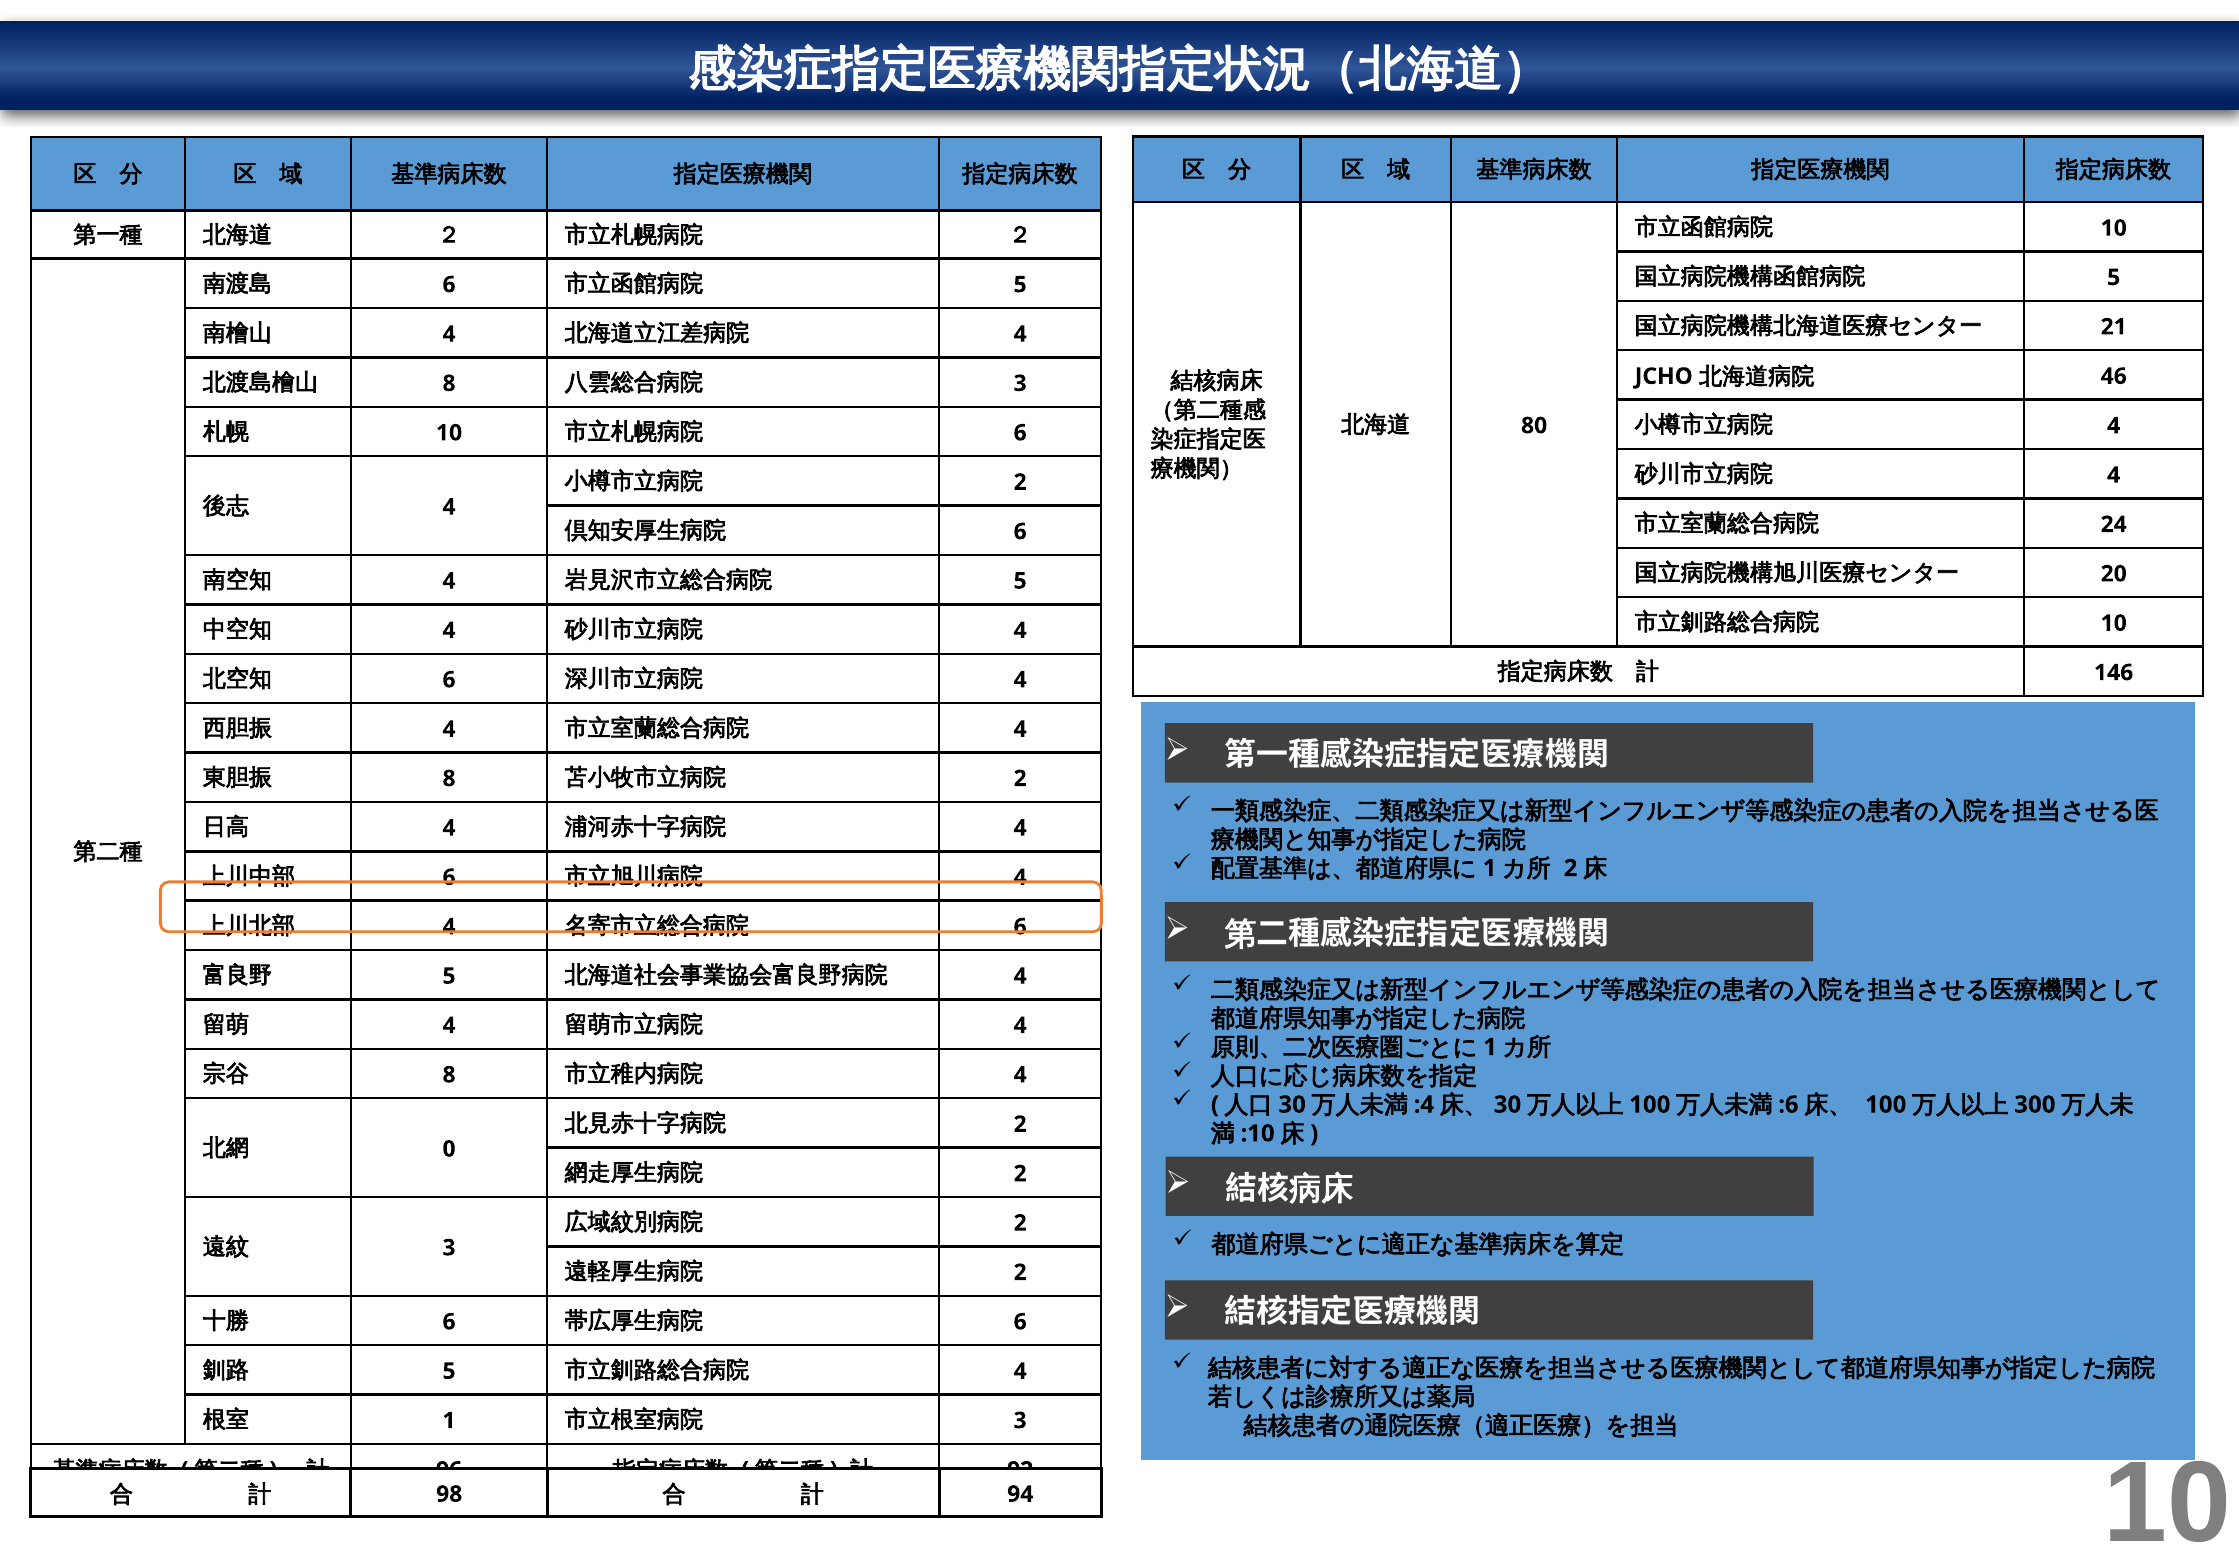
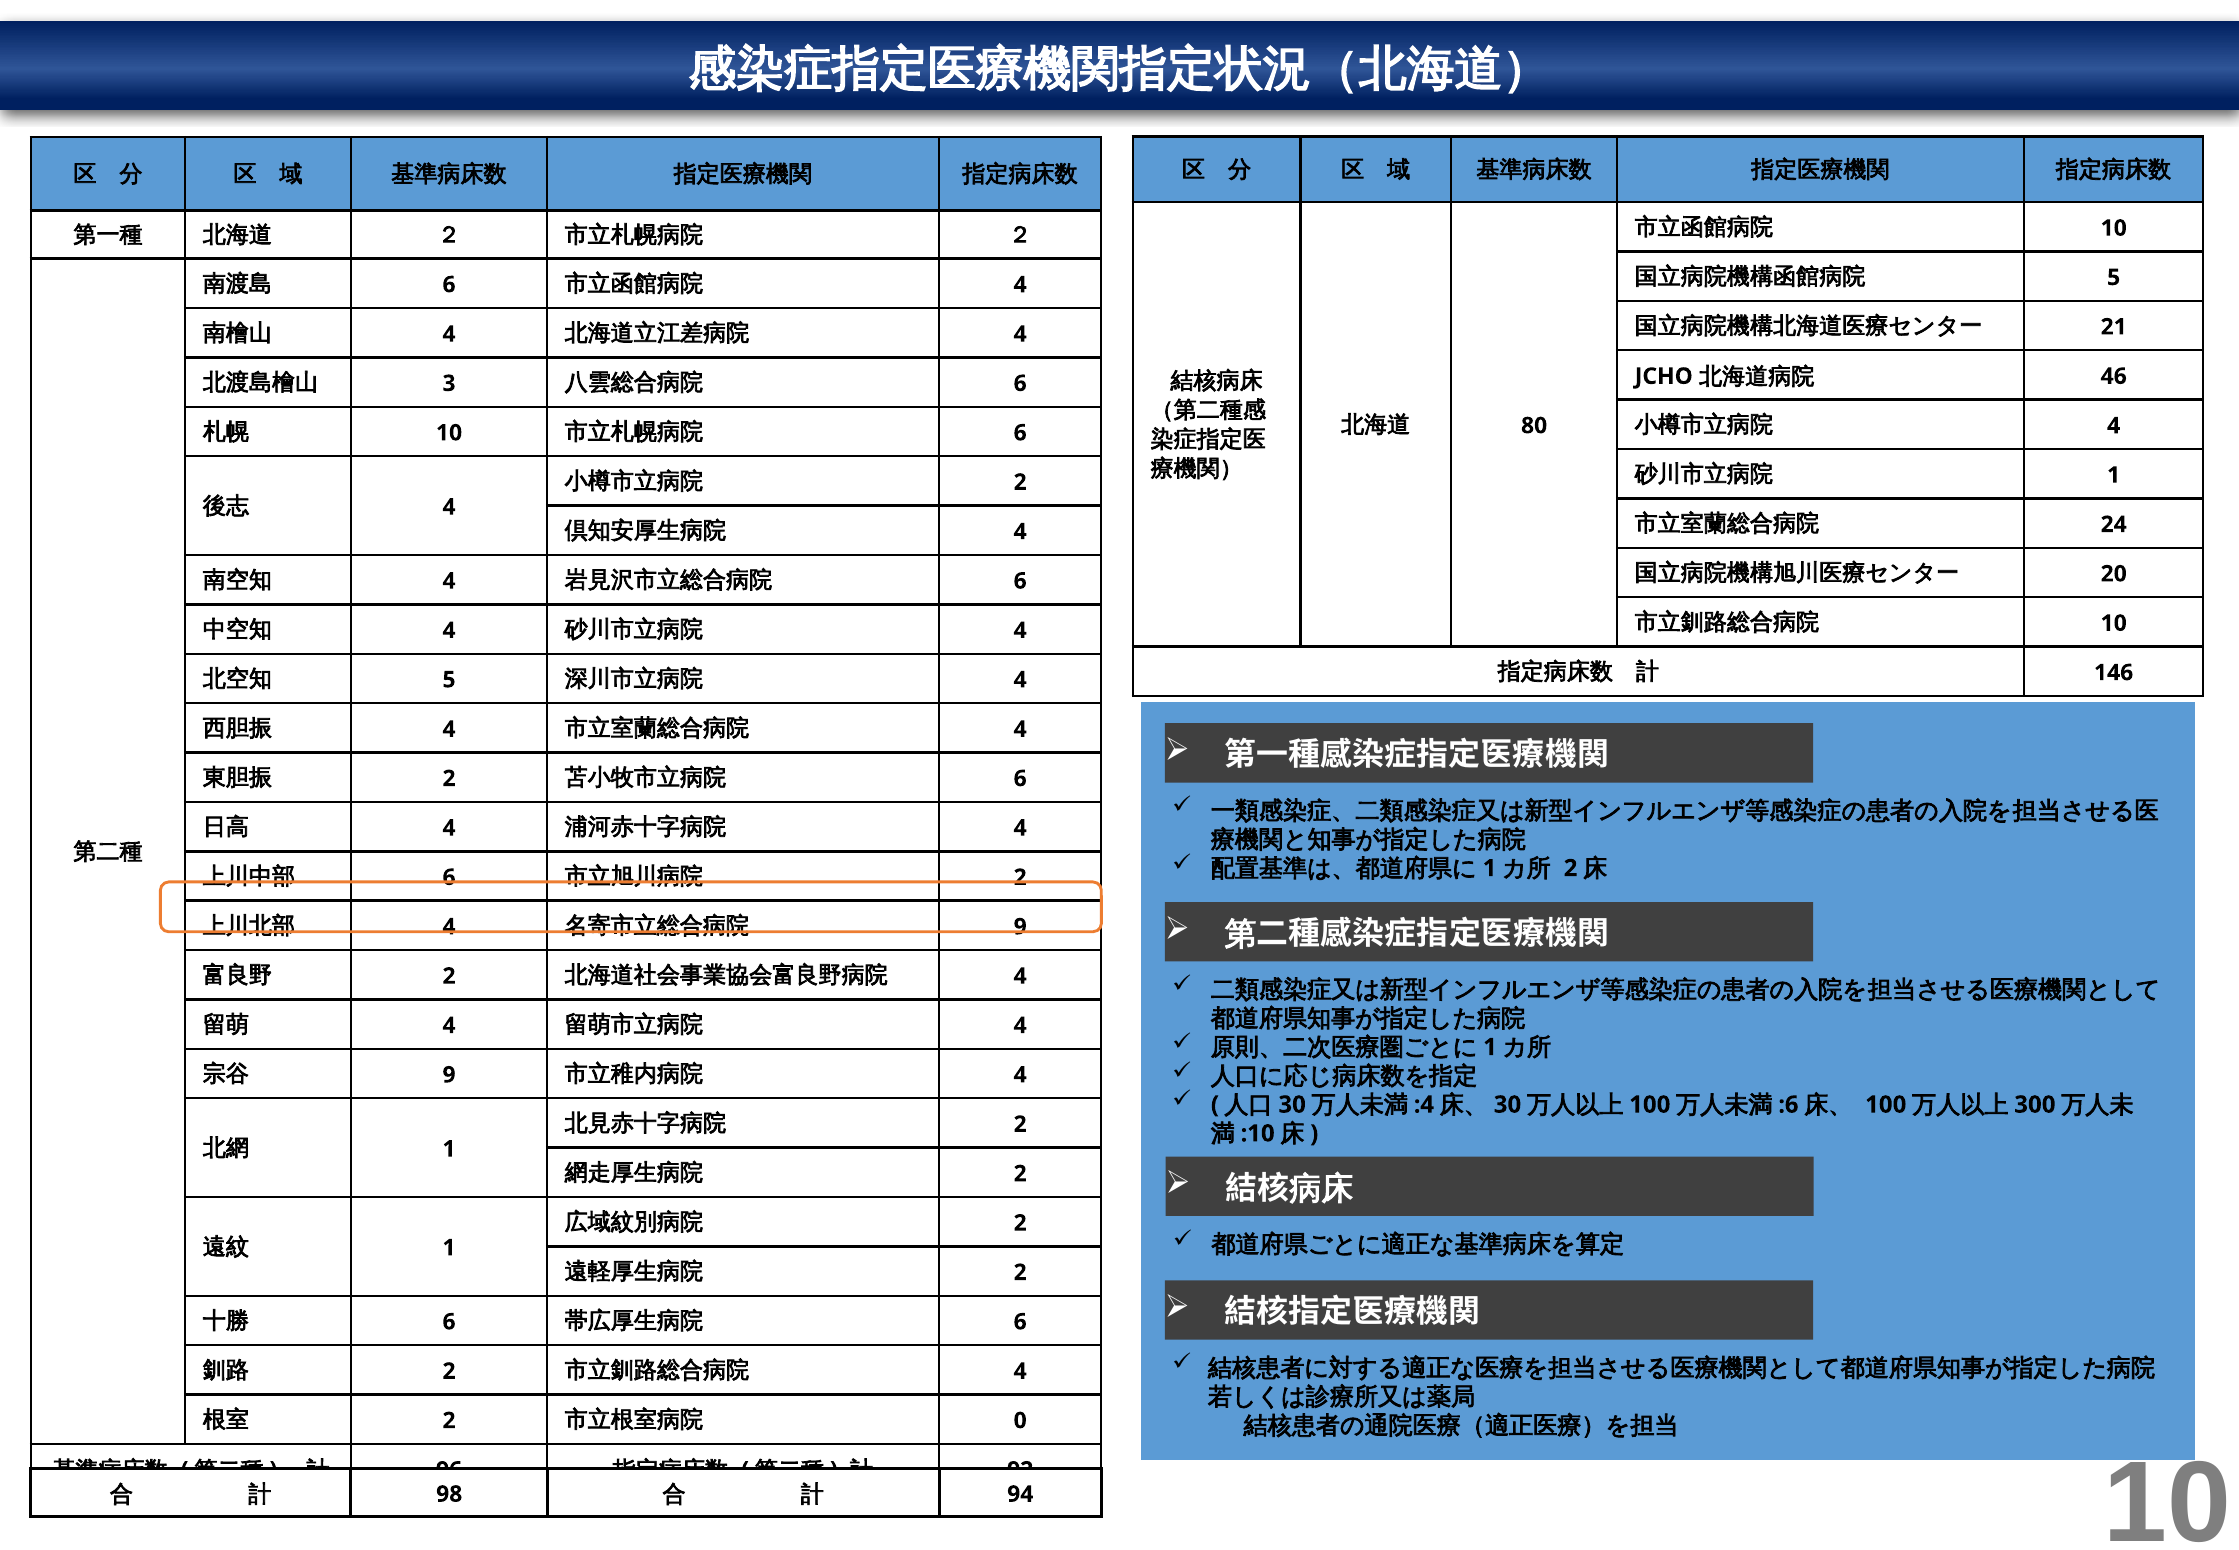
5 at (1020, 285): 5 -> 4
8 at (449, 383): 8 -> 3
3 at (1020, 383): 3 -> 6
4 at (2114, 475): 4 -> 1
6 at (1020, 532): 6 -> 4
5 at (1020, 581): 5 -> 6
6 at (449, 680): 6 -> 5
8 at (449, 779): 8 -> 2
2 at (1020, 779): 2 -> 6
4 at (1020, 877): 4 -> 2
6 at (1020, 927): 6 -> 9
5 at (449, 976): 5 -> 2
8 at (449, 1075): 8 -> 9
0 at (449, 1149): 0 -> 1
3 at (449, 1248): 3 -> 1
5 at (449, 1371): 5 -> 2
1 at (449, 1421): 1 -> 2
3 at (1020, 1421): 3 -> 0
